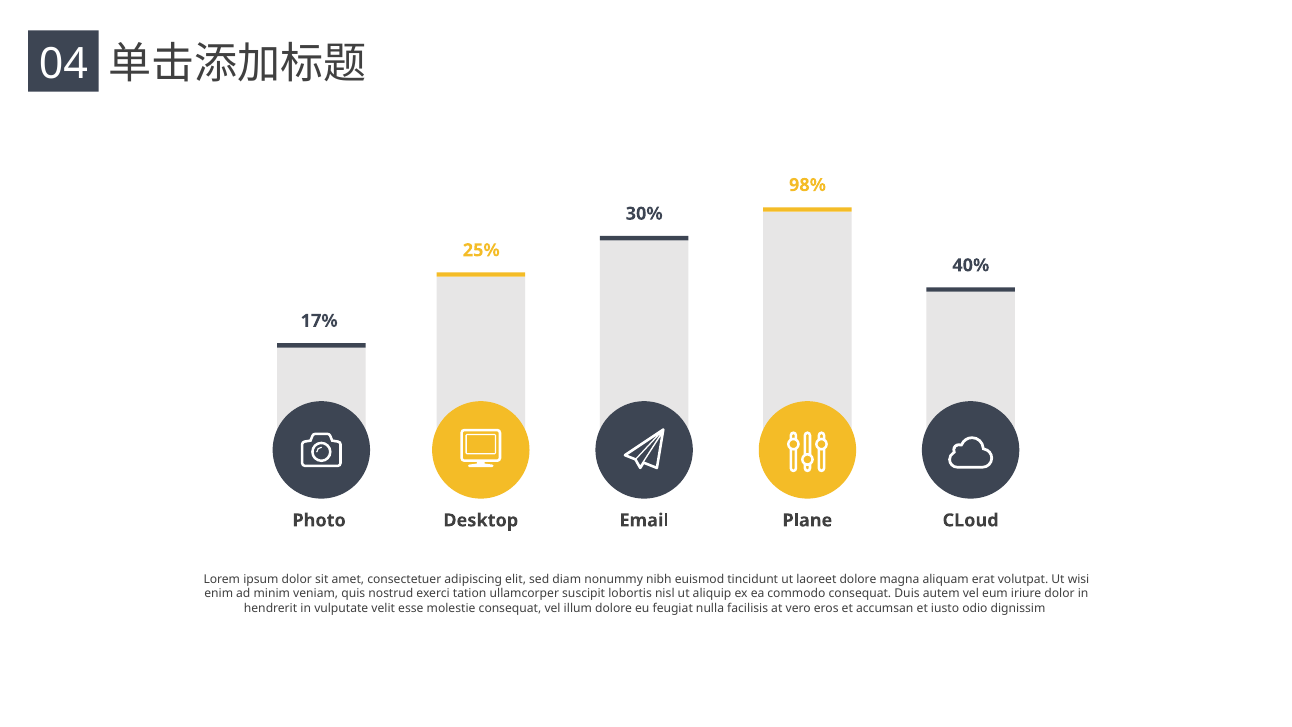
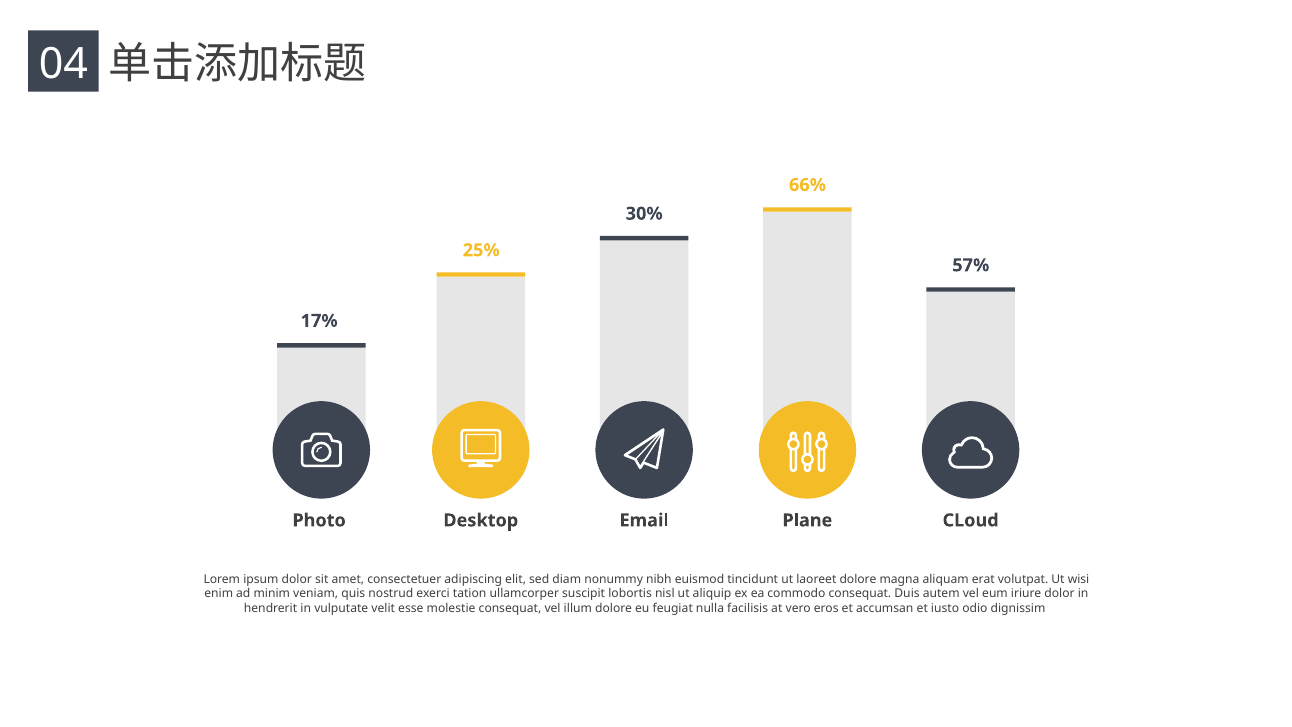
98%: 98% -> 66%
40%: 40% -> 57%
